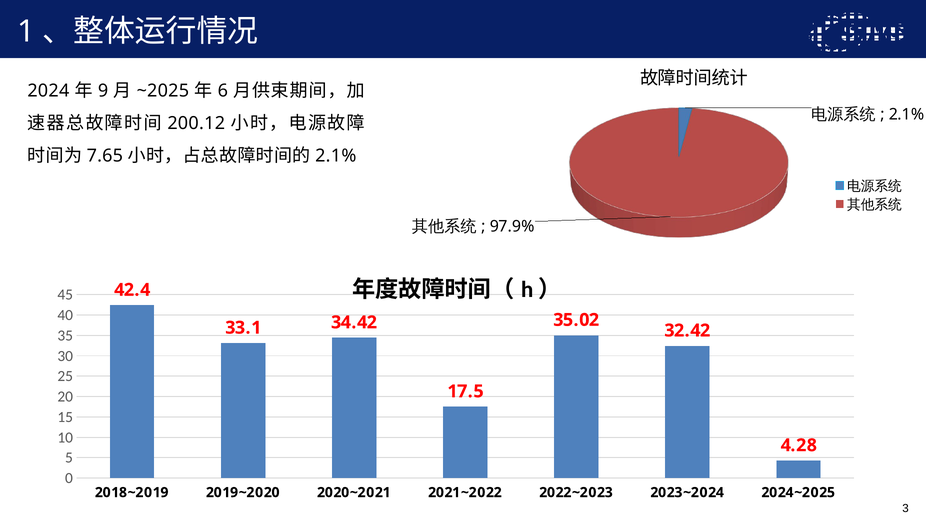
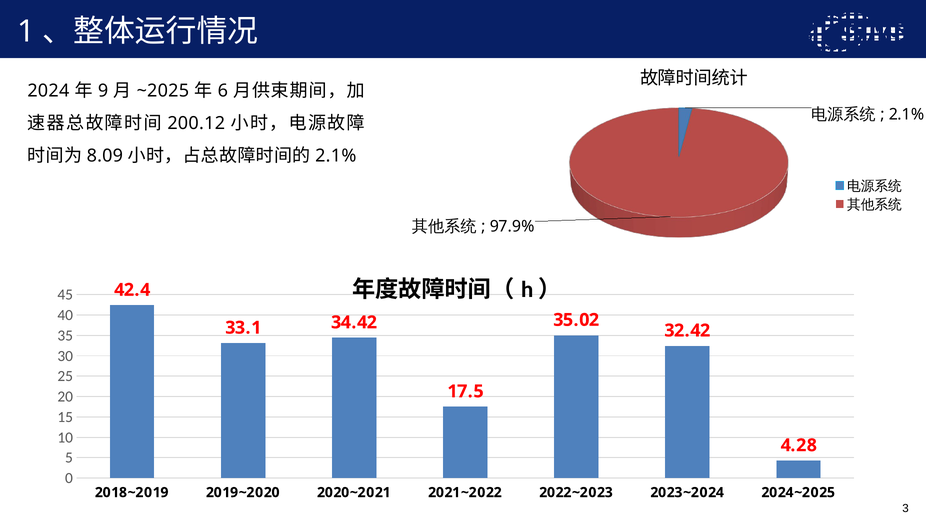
7.65: 7.65 -> 8.09
